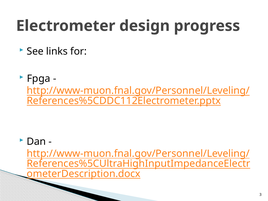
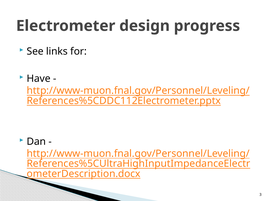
Fpga: Fpga -> Have
